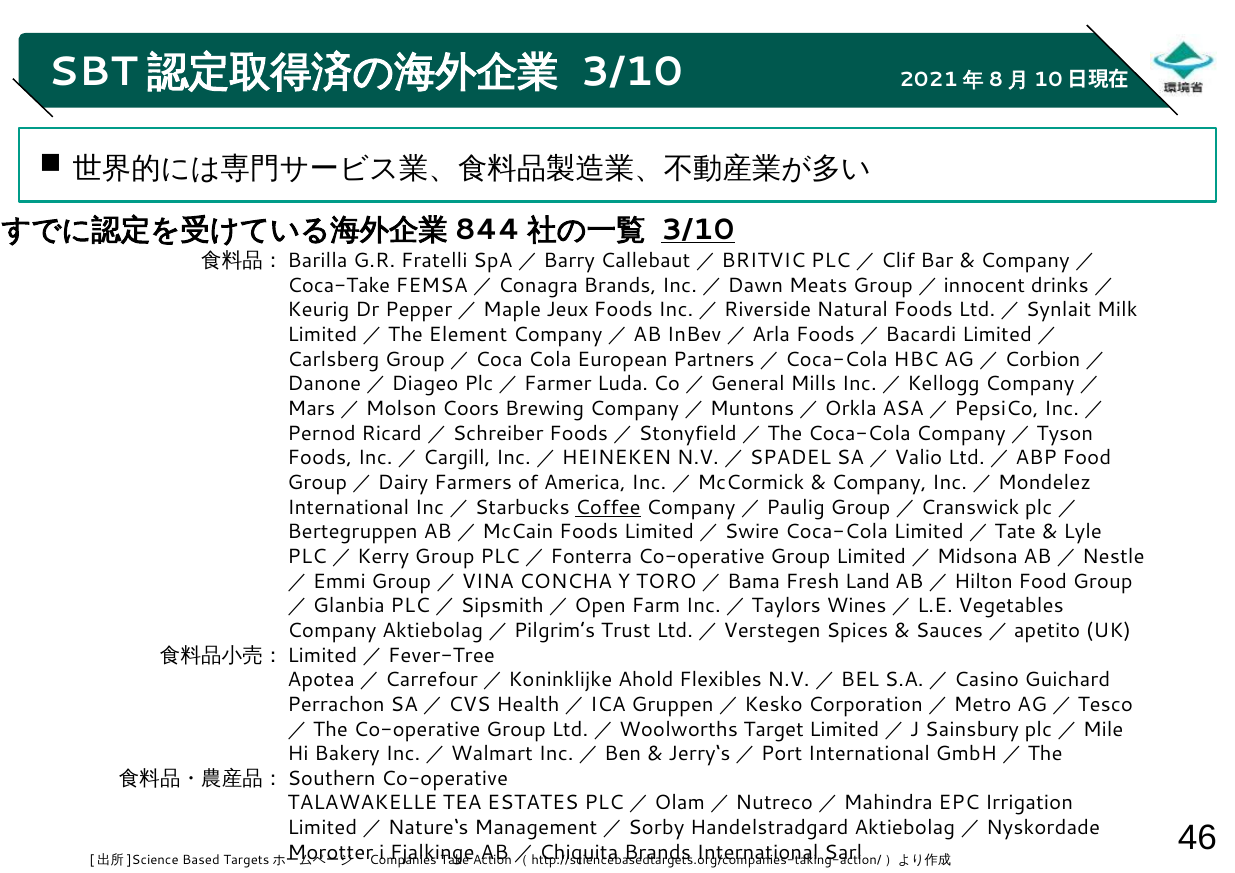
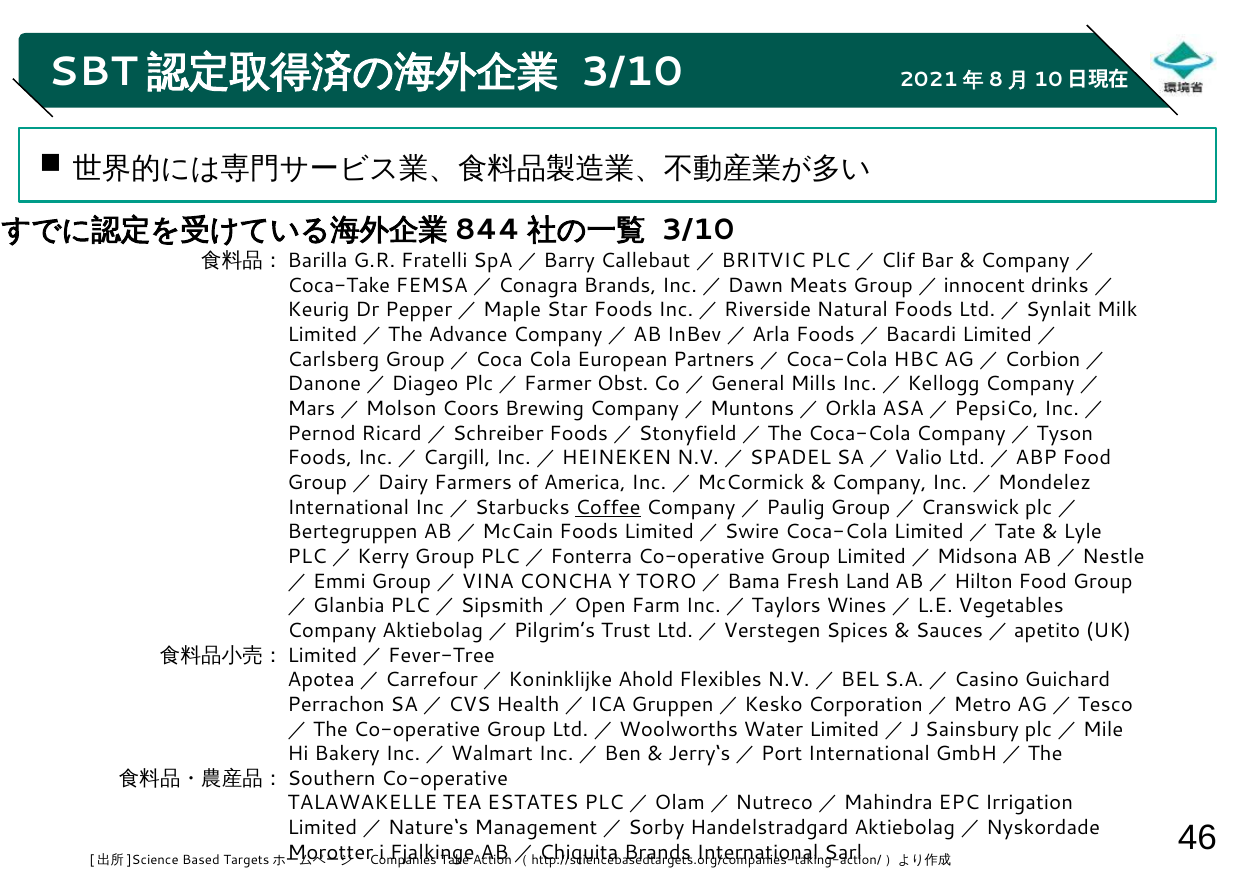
3/10 at (698, 230) underline: present -> none
Jeux: Jeux -> Star
Element: Element -> Advance
Luda: Luda -> Obst
Target: Target -> Water
